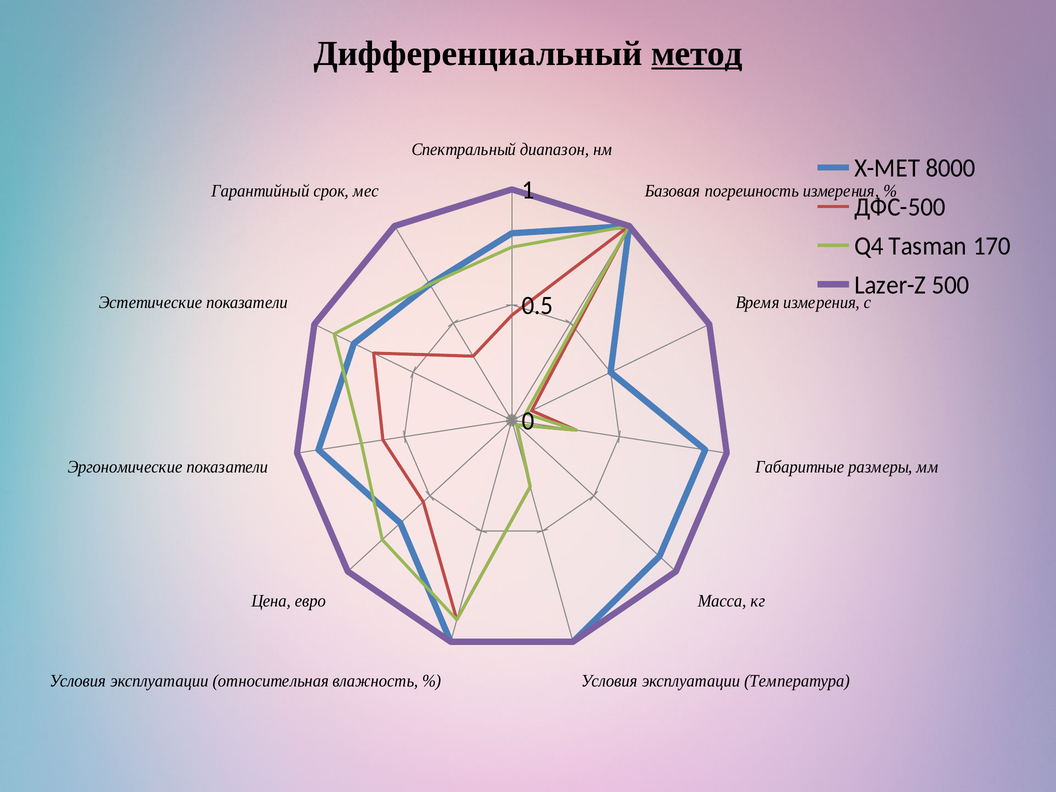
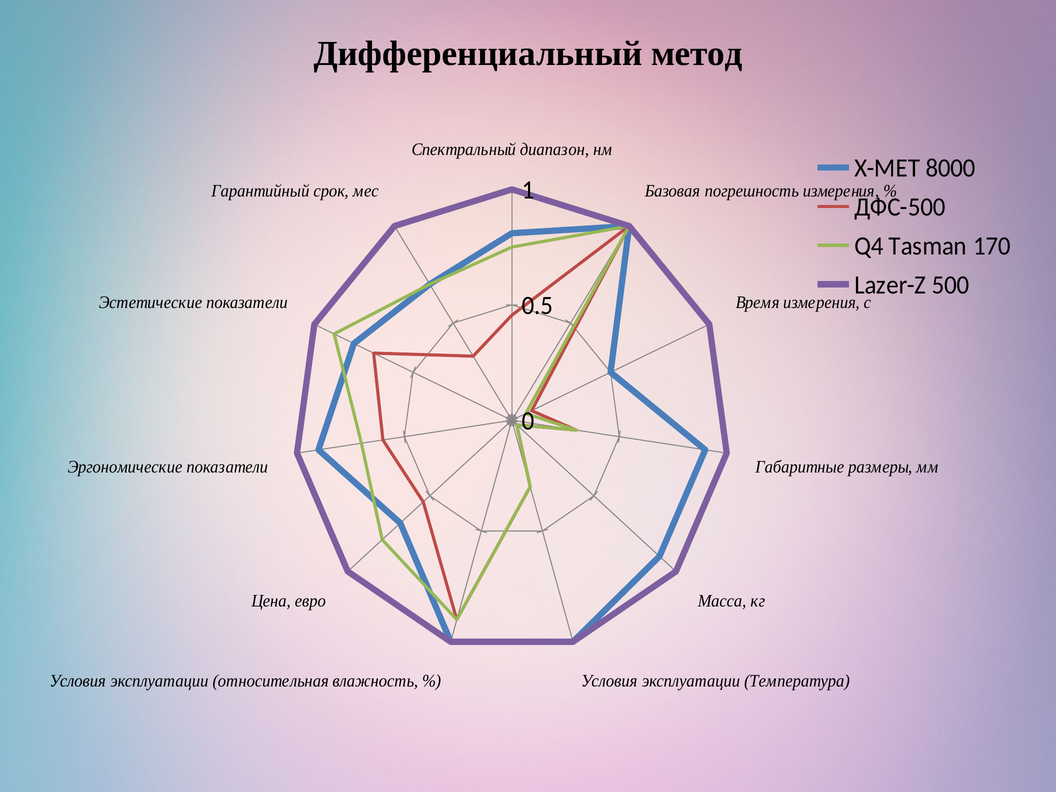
метод underline: present -> none
